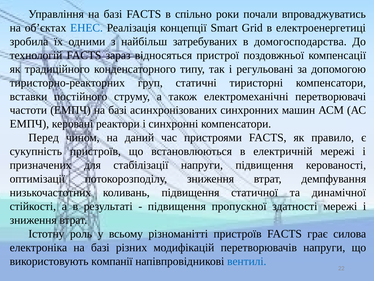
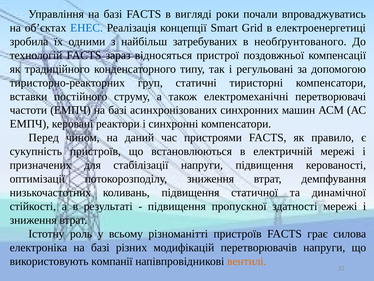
спільно: спільно -> вигляді
домогосподарства: домогосподарства -> необґрунтованого
вентилі colour: blue -> orange
